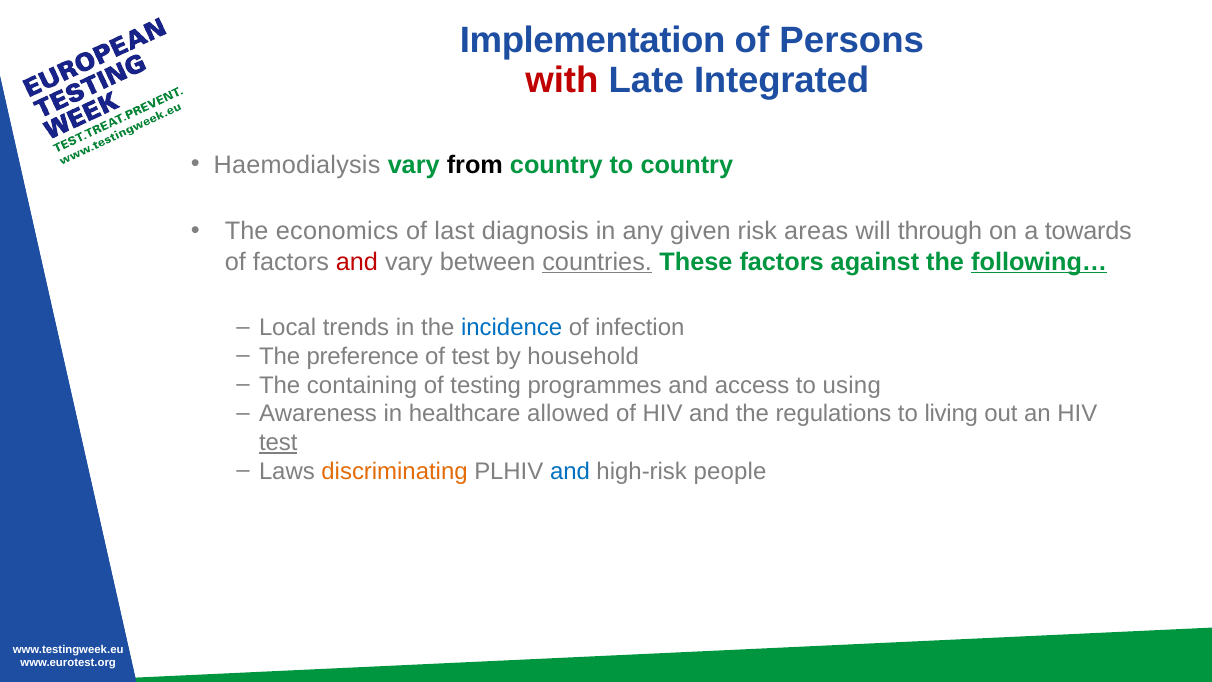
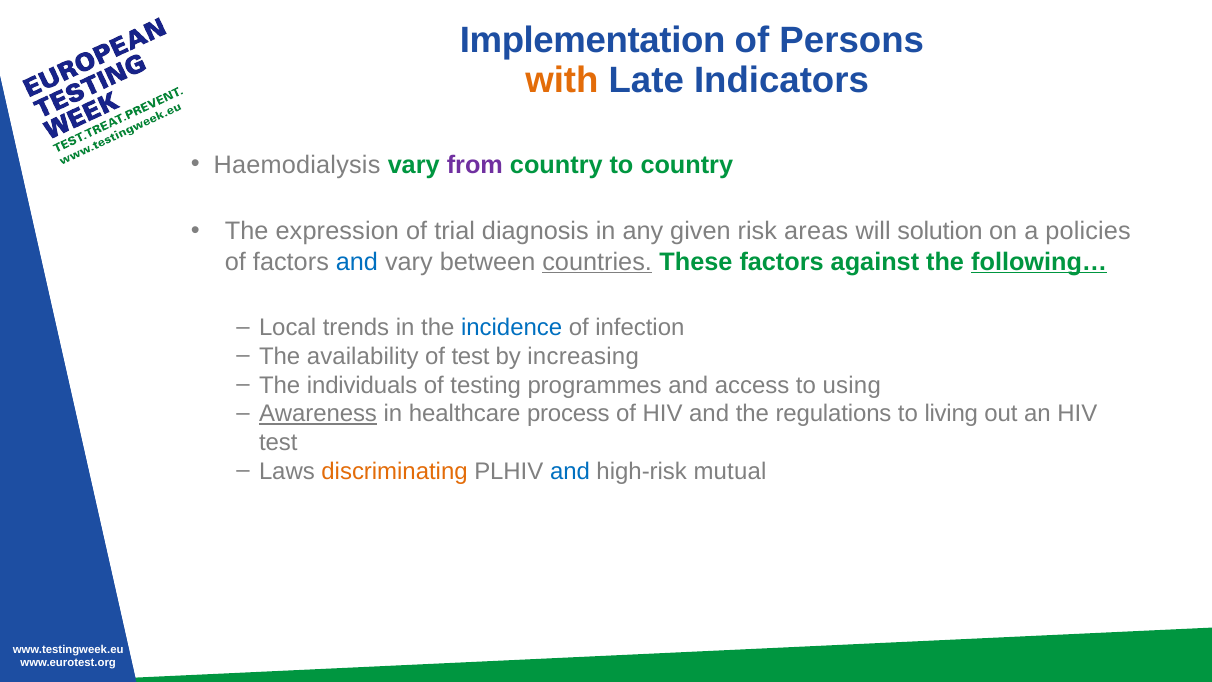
with colour: red -> orange
Integrated: Integrated -> Indicators
from colour: black -> purple
economics: economics -> expression
last: last -> trial
through: through -> solution
towards: towards -> policies
and at (357, 262) colour: red -> blue
preference: preference -> availability
household: household -> increasing
containing: containing -> individuals
Awareness underline: none -> present
allowed: allowed -> process
test at (278, 442) underline: present -> none
people: people -> mutual
